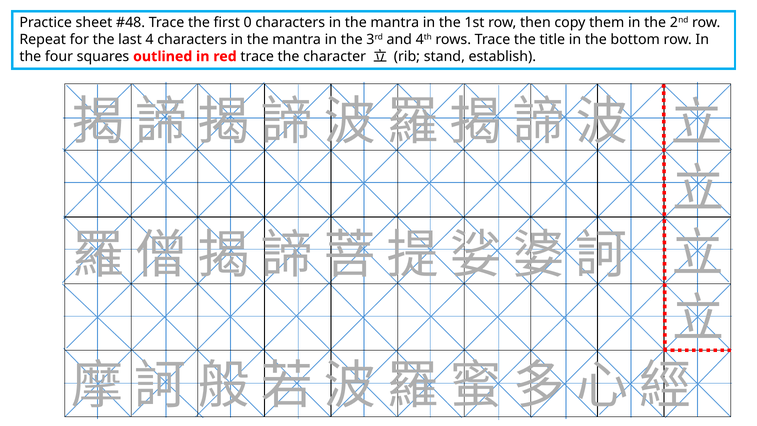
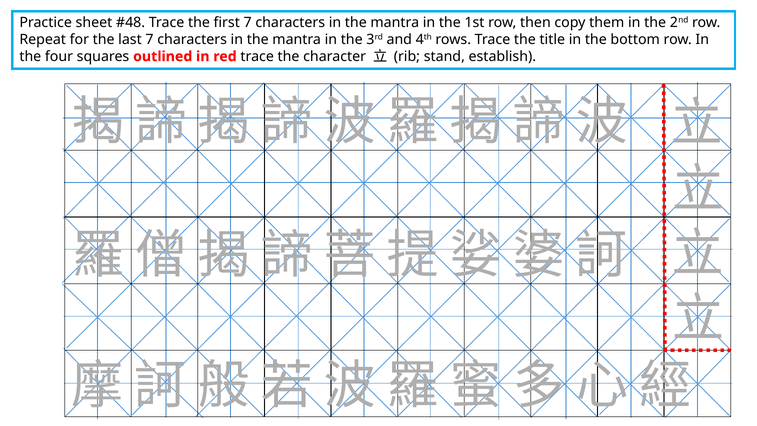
first 0: 0 -> 7
last 4: 4 -> 7
